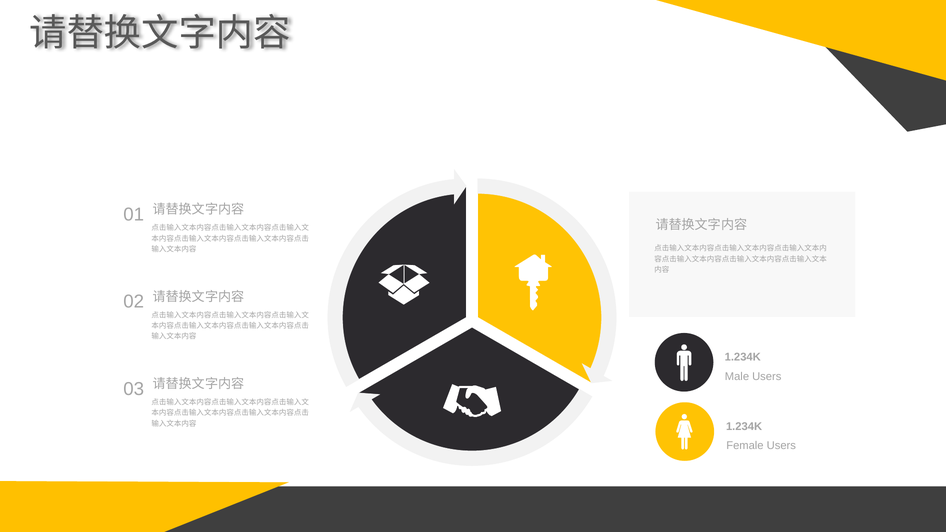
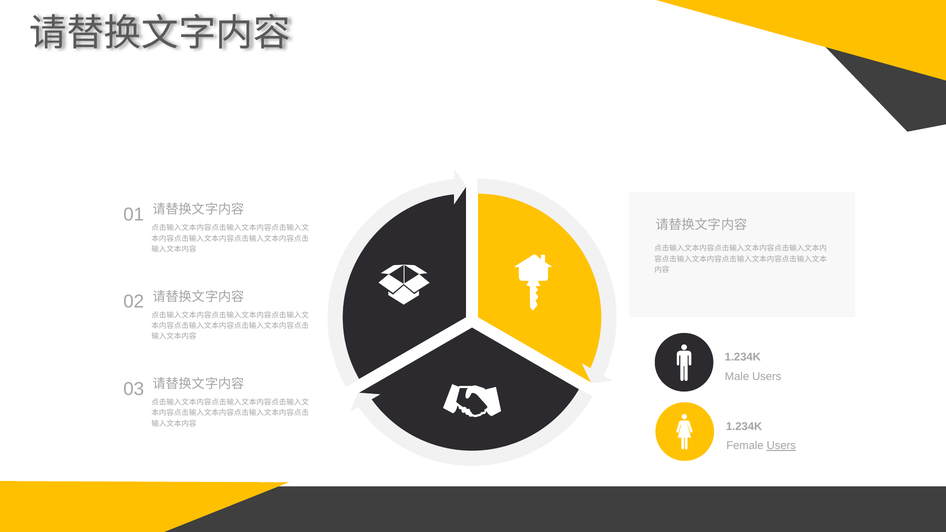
Users at (781, 446) underline: none -> present
